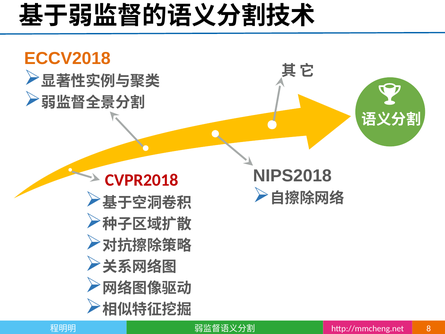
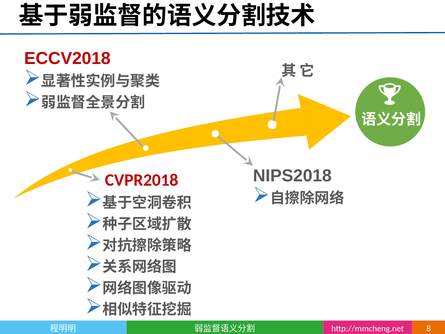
ECCV2018 colour: orange -> red
